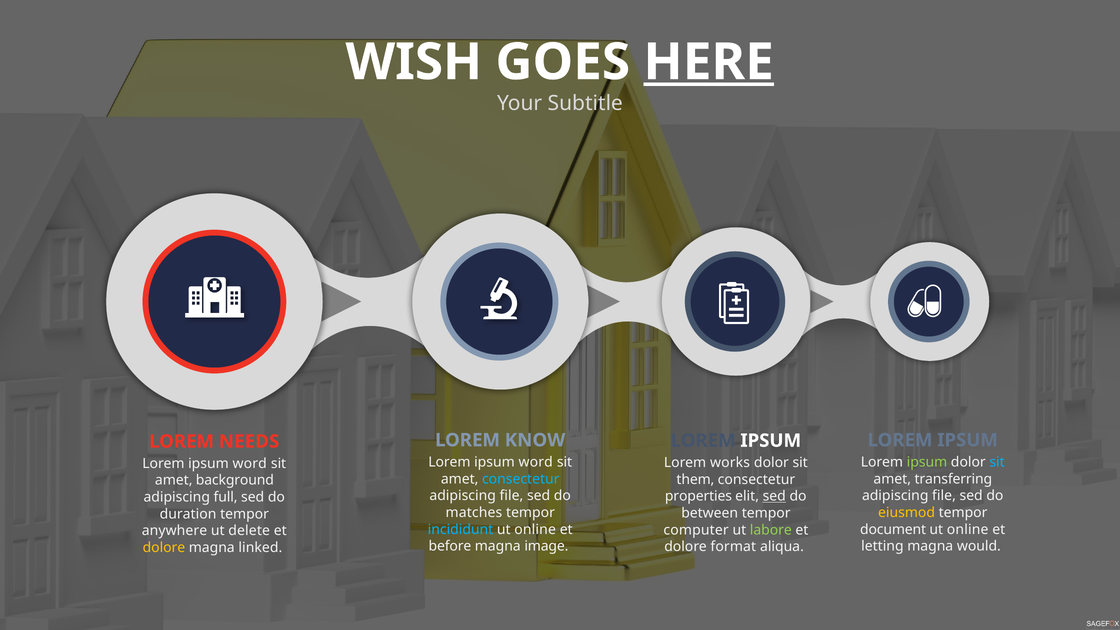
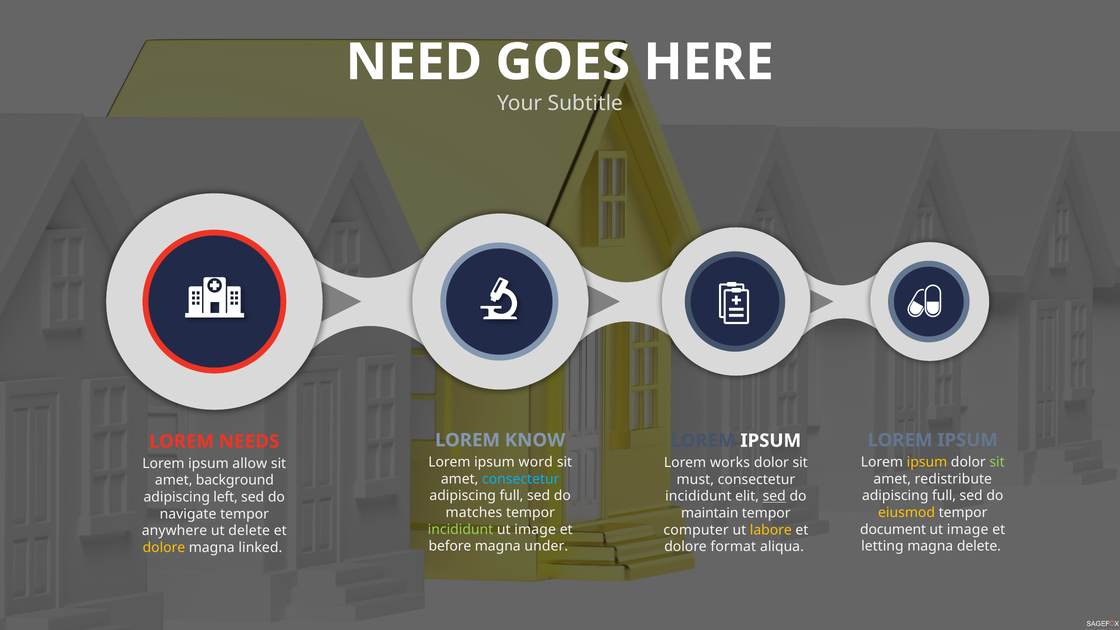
WISH: WISH -> NEED
HERE underline: present -> none
ipsum at (927, 462) colour: light green -> yellow
sit at (997, 462) colour: light blue -> light green
word at (250, 464): word -> allow
transferring: transferring -> redistribute
them: them -> must
file at (511, 496): file -> full
file at (944, 496): file -> full
properties at (698, 496): properties -> incididunt
full: full -> left
between: between -> maintain
duration: duration -> navigate
incididunt at (461, 529) colour: light blue -> light green
online at (535, 529): online -> image
online at (968, 529): online -> image
labore colour: light green -> yellow
image: image -> under
magna would: would -> delete
